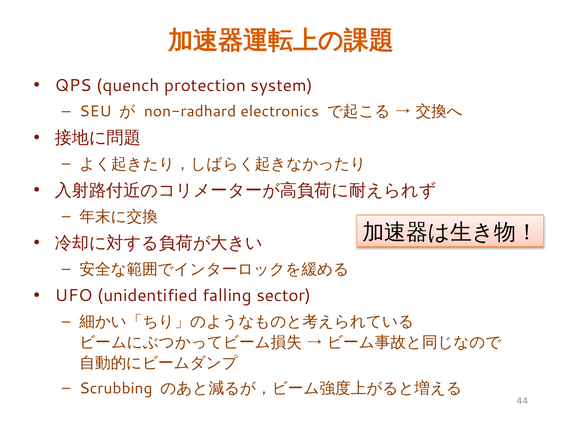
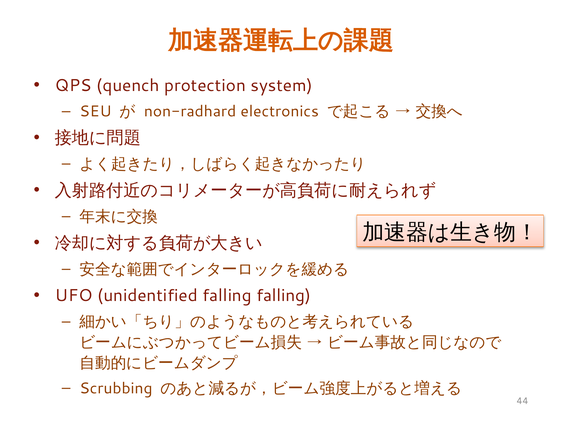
falling sector: sector -> falling
